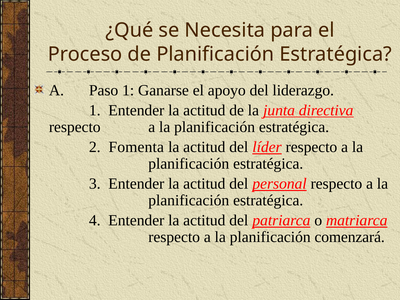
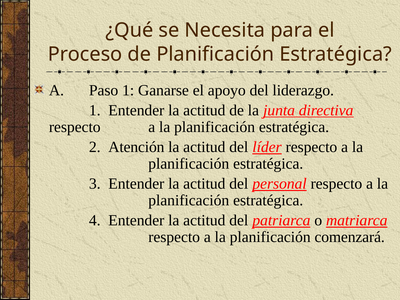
Fomenta: Fomenta -> Atención
